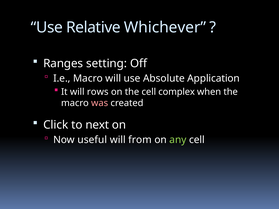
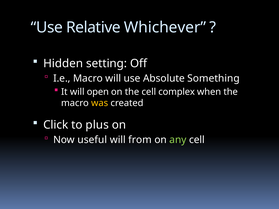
Ranges: Ranges -> Hidden
Application: Application -> Something
rows: rows -> open
was colour: pink -> yellow
next: next -> plus
